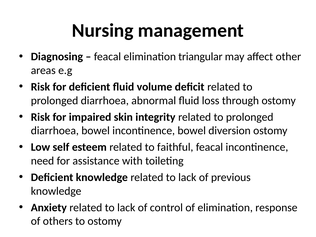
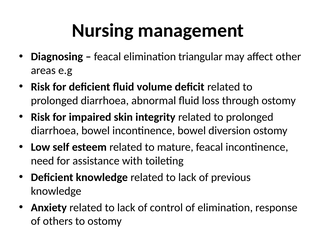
faithful: faithful -> mature
